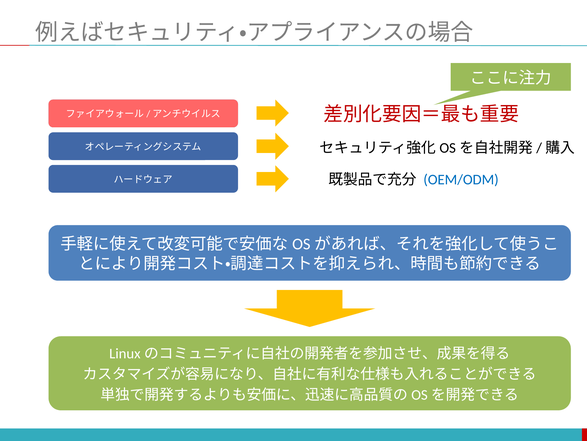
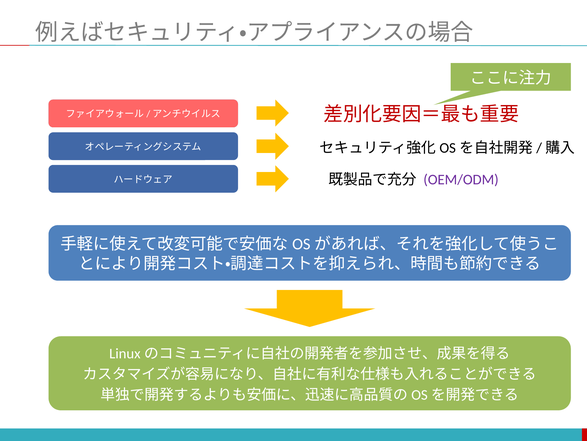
OEM/ODM colour: blue -> purple
